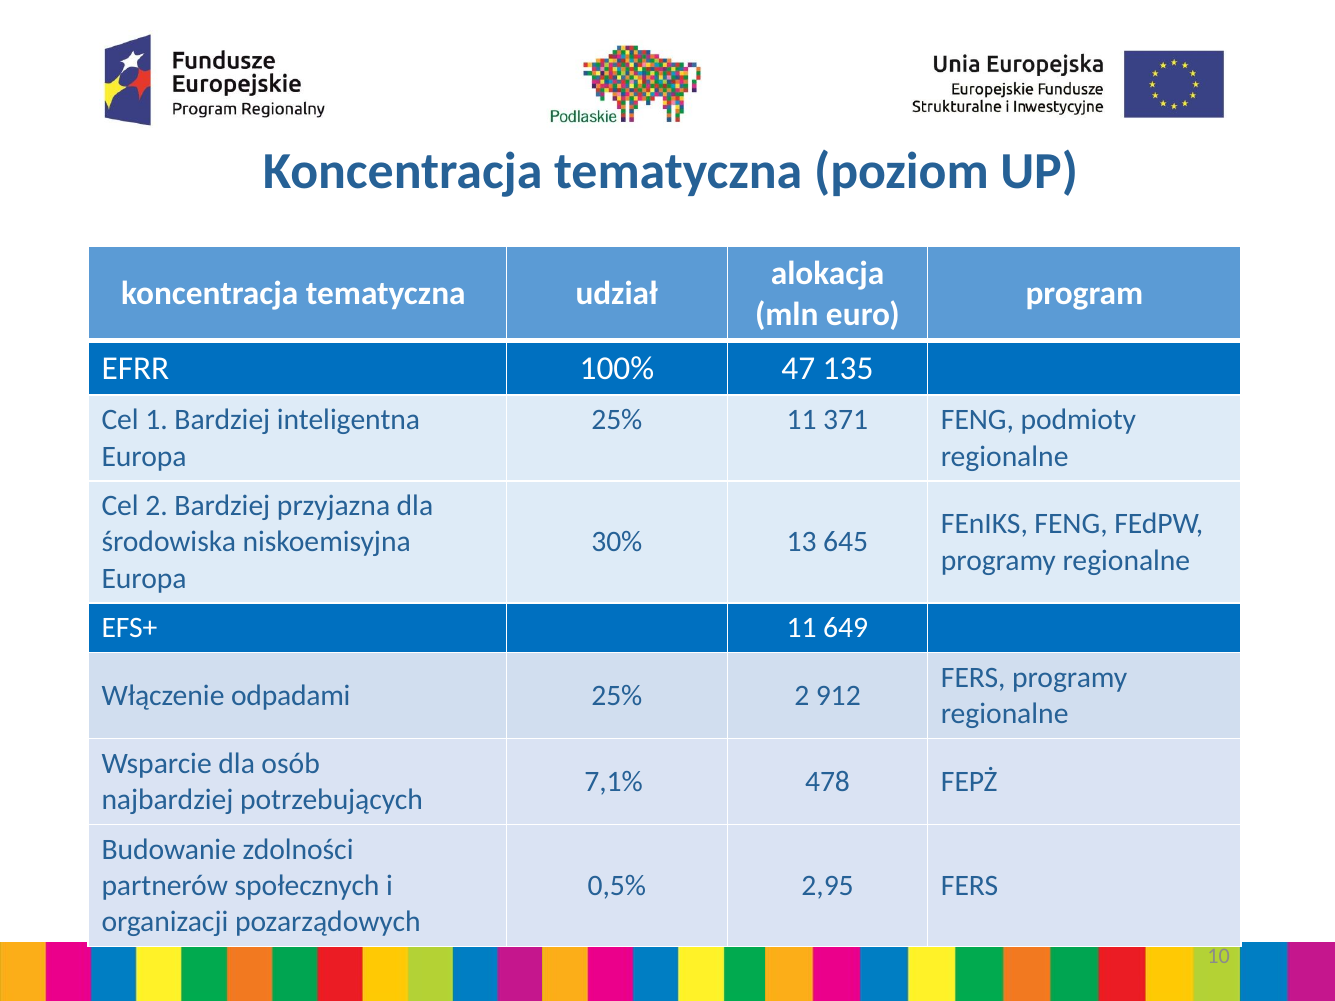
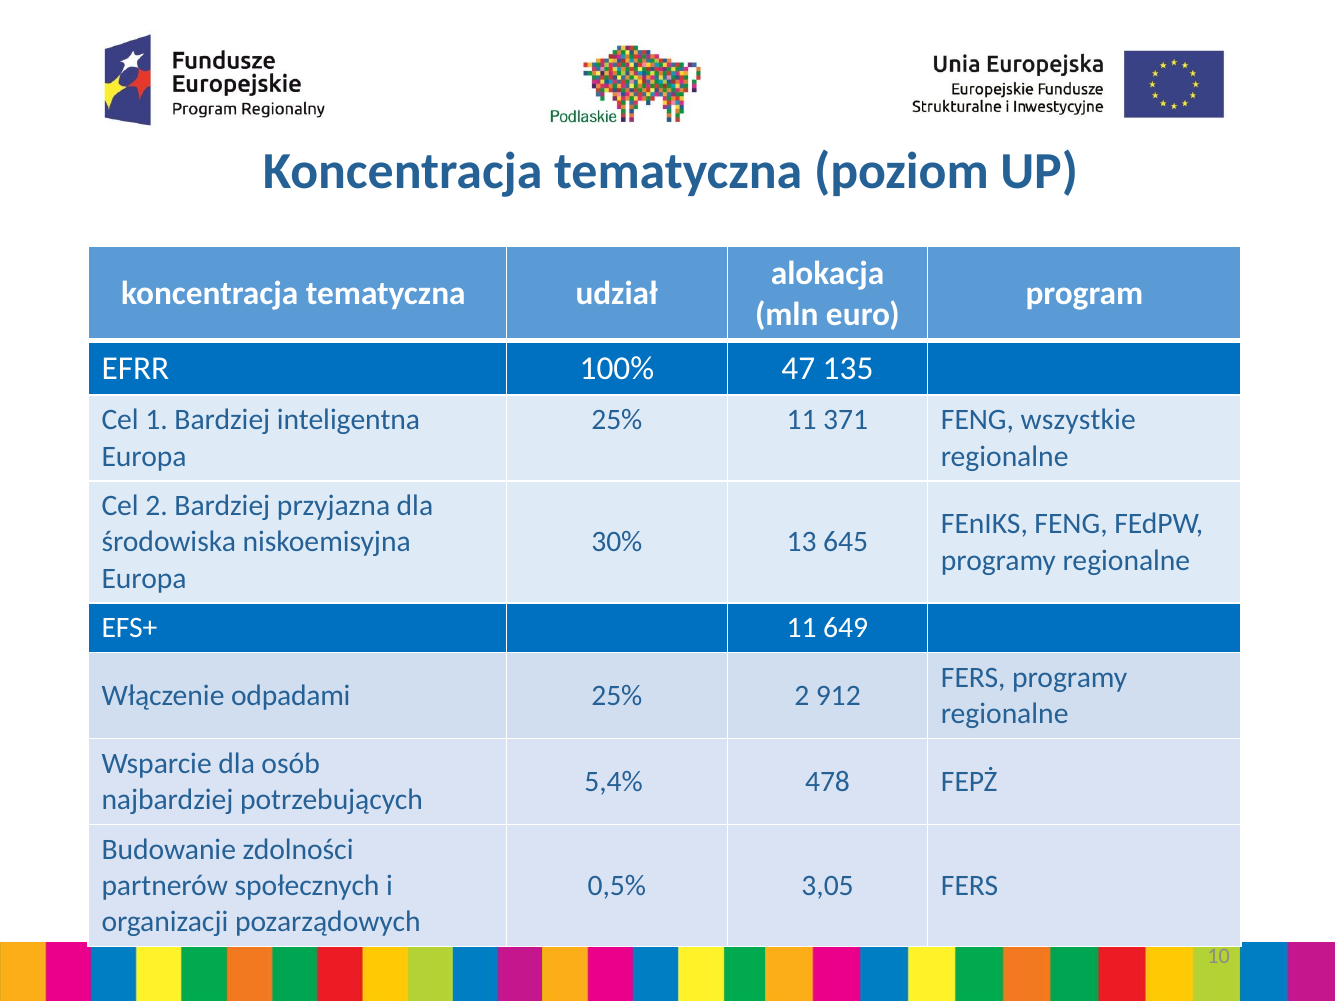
podmioty: podmioty -> wszystkie
7,1%: 7,1% -> 5,4%
2,95: 2,95 -> 3,05
